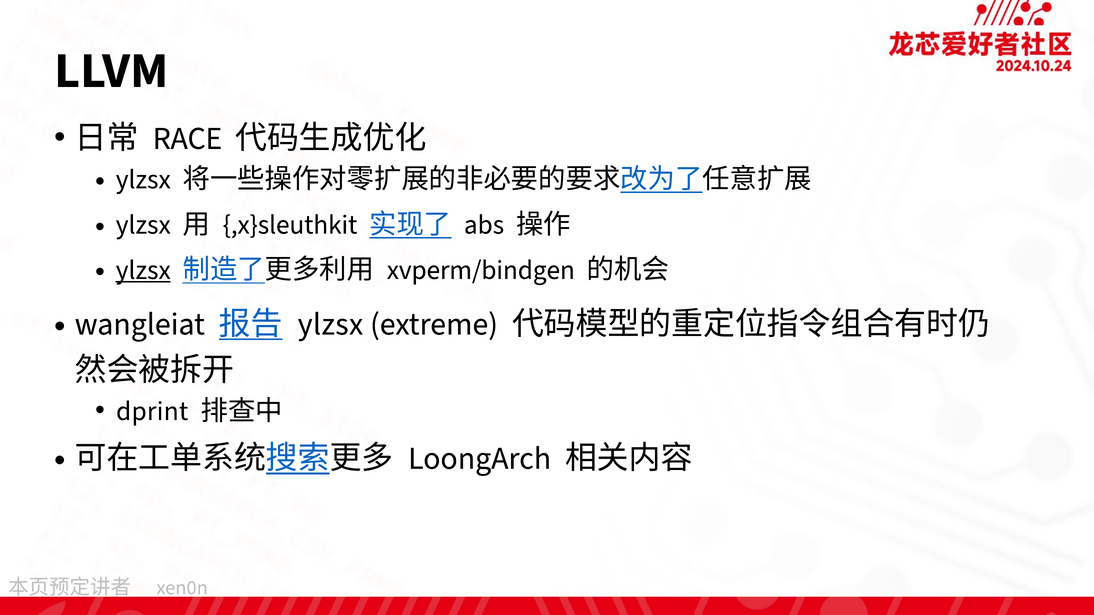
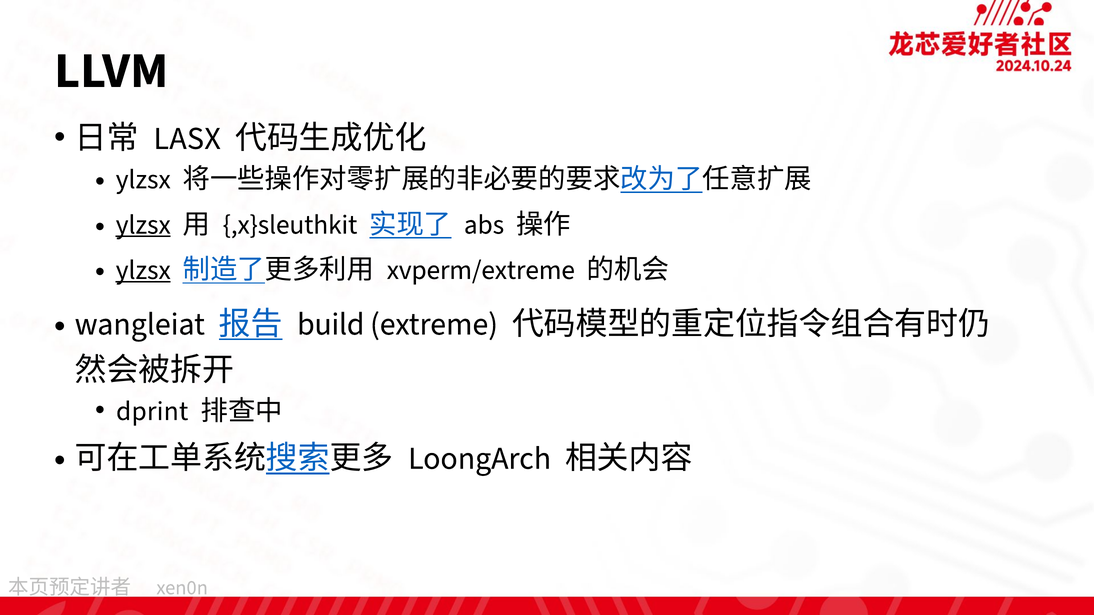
RACE: RACE -> LASX
ylzsx at (143, 225) underline: none -> present
xvperm/bindgen: xvperm/bindgen -> xvperm/extreme
ylzsx at (330, 324): ylzsx -> build
